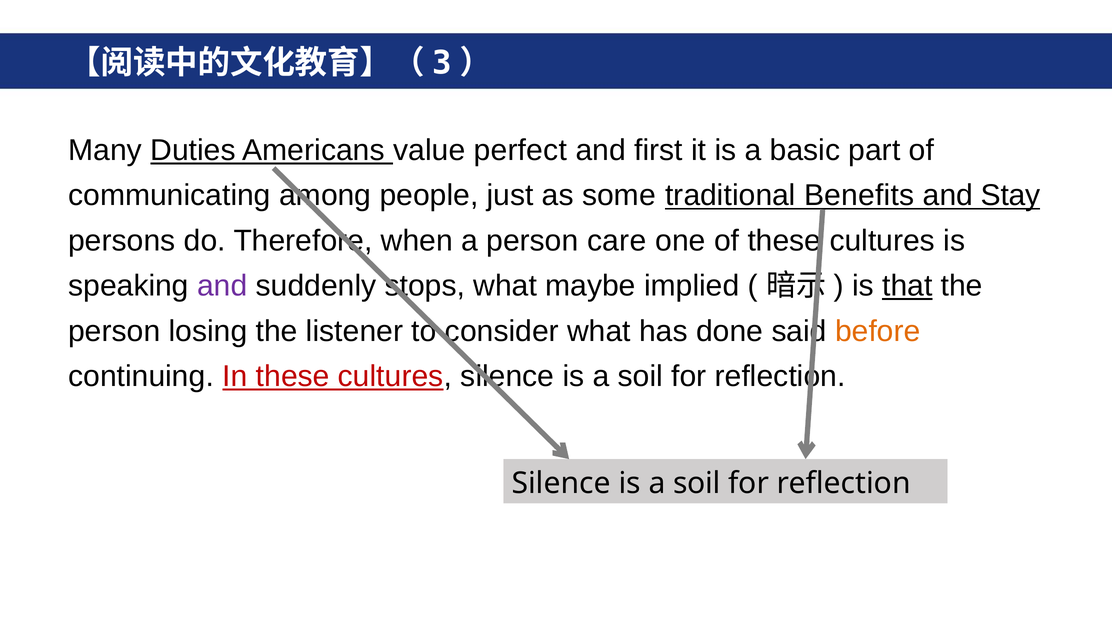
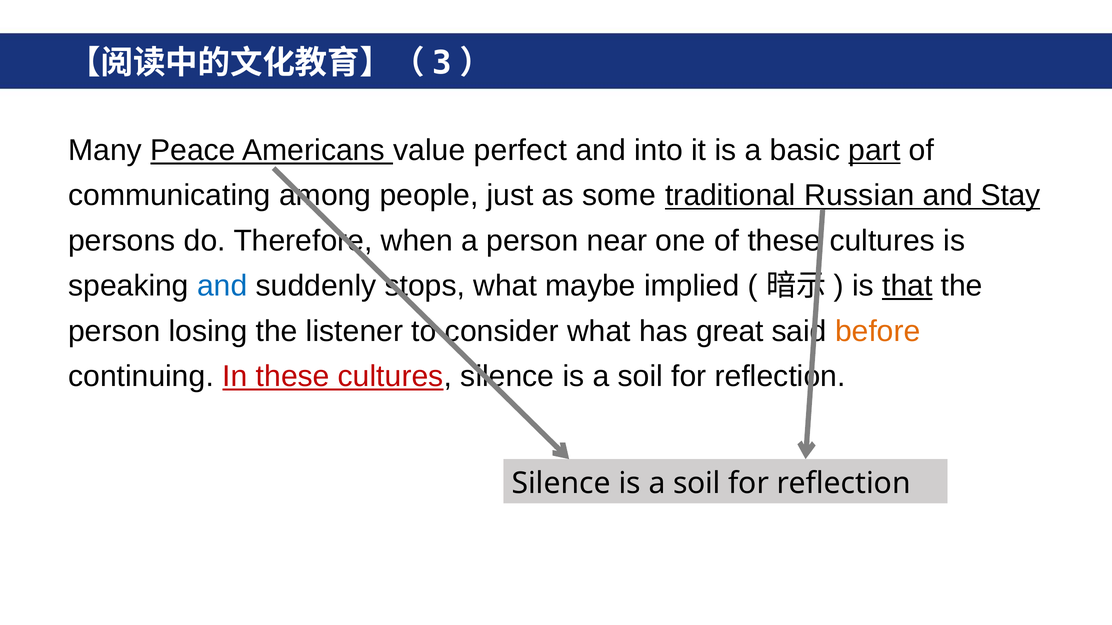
Duties: Duties -> Peace
first: first -> into
part underline: none -> present
Benefits: Benefits -> Russian
care: care -> near
and at (222, 286) colour: purple -> blue
done: done -> great
